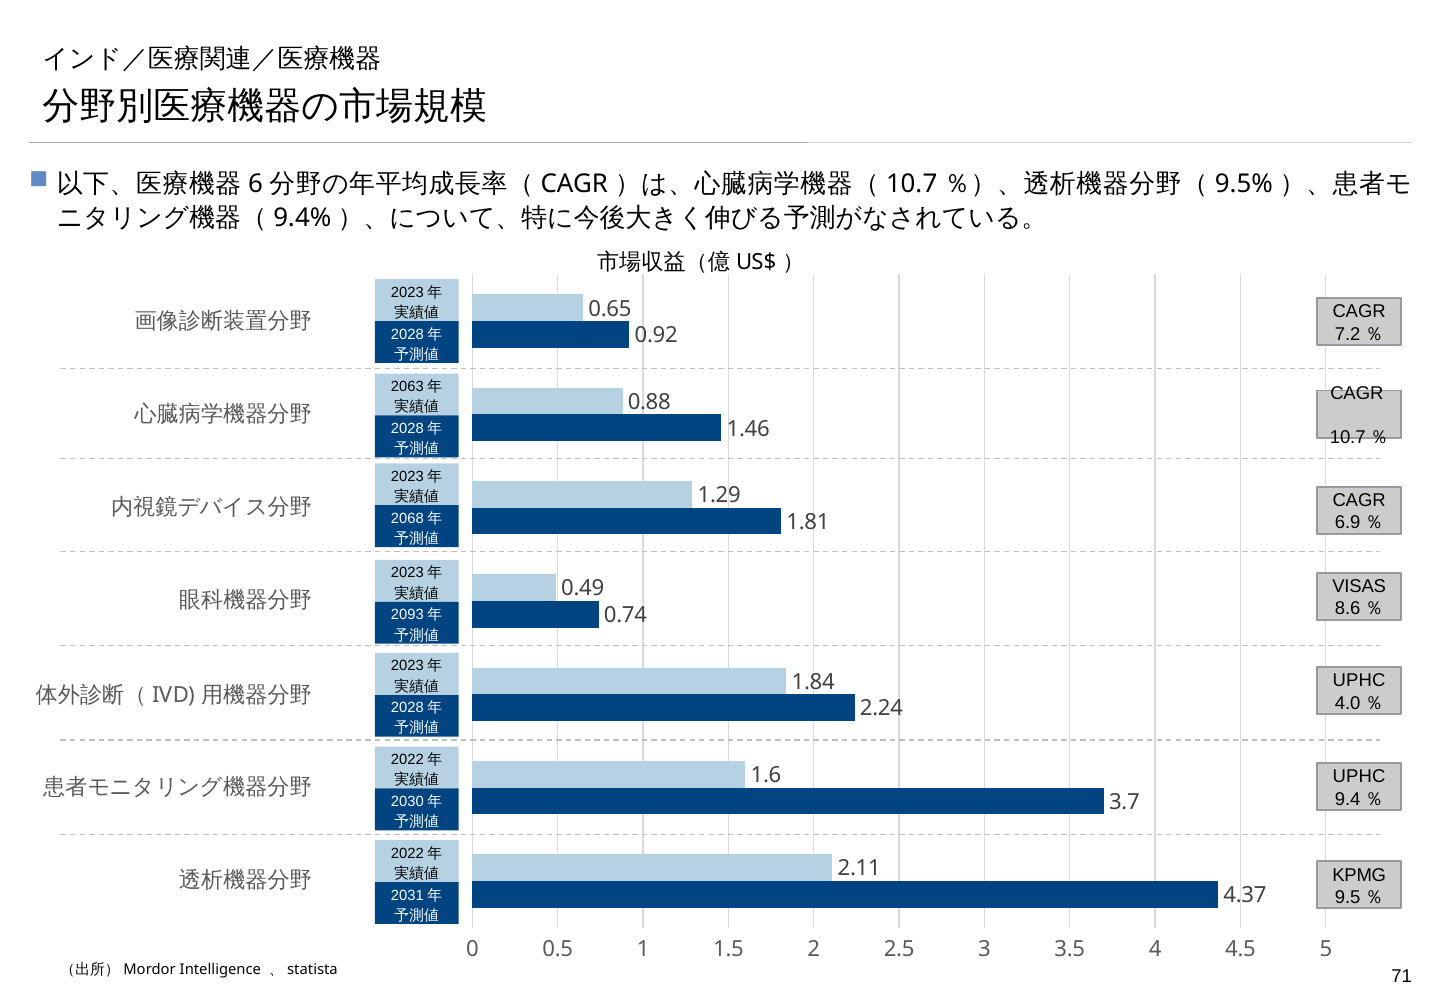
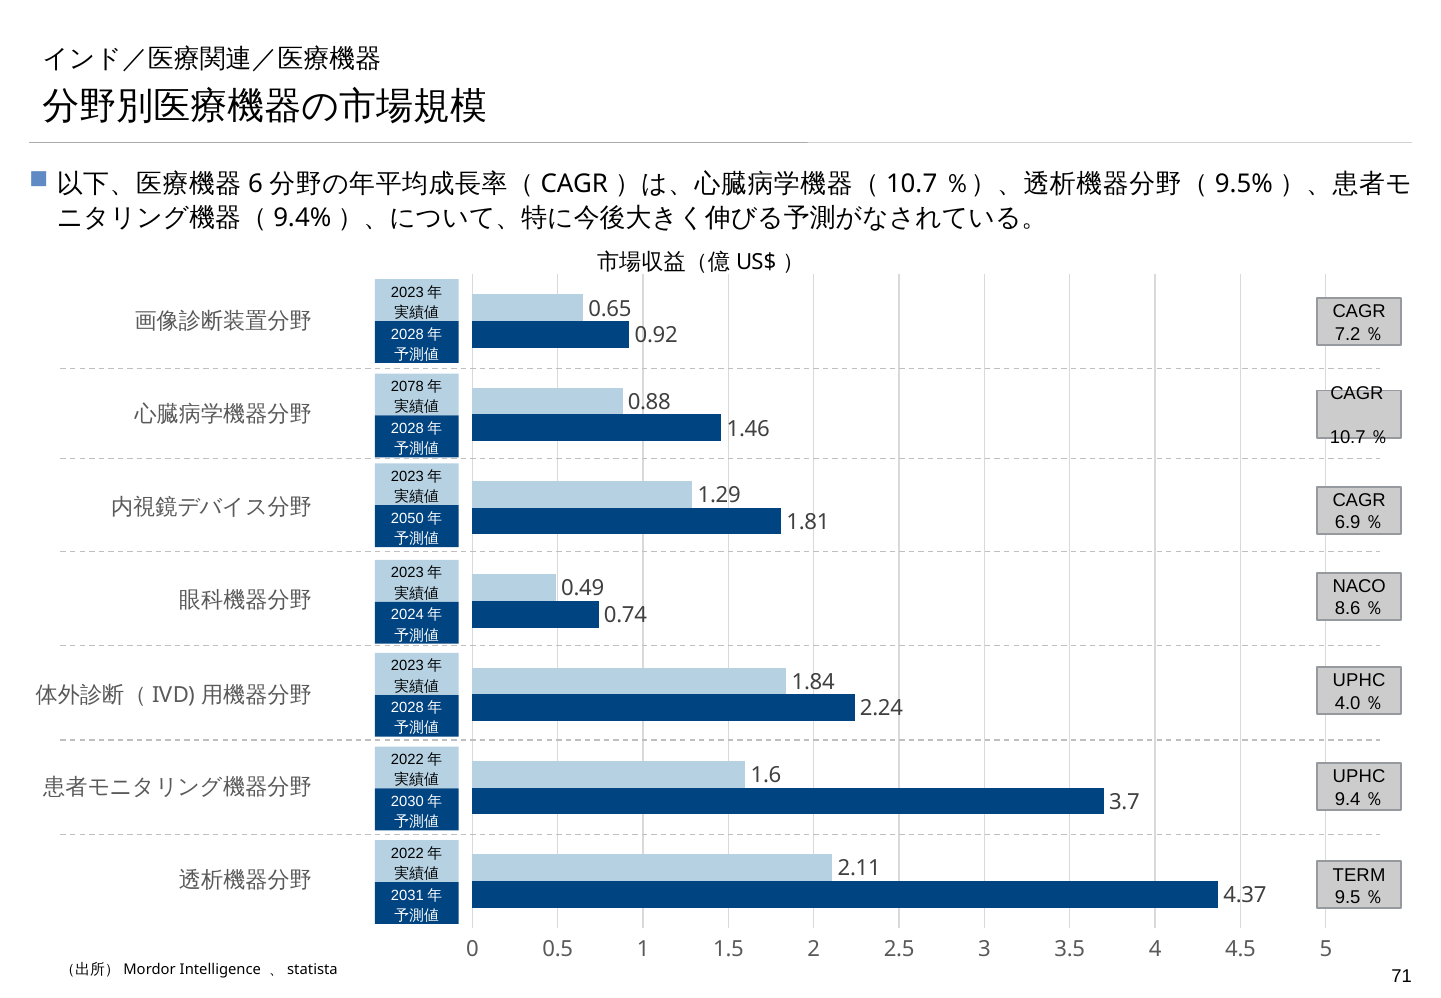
2063: 2063 -> 2078
2068: 2068 -> 2050
VISAS: VISAS -> NACO
2093: 2093 -> 2024
KPMG: KPMG -> TERM
